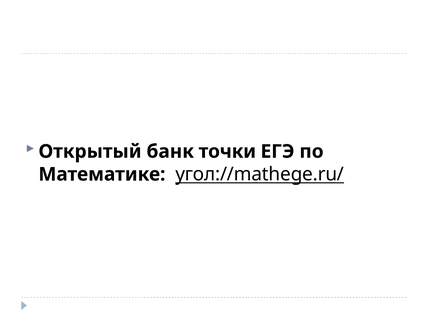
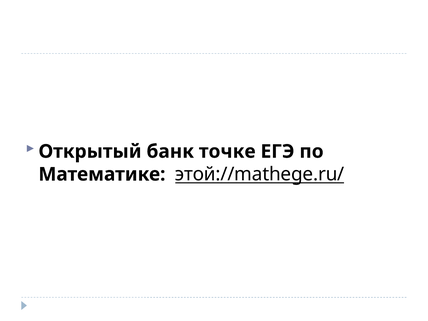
точки: точки -> точке
угол://mathege.ru/: угол://mathege.ru/ -> этой://mathege.ru/
